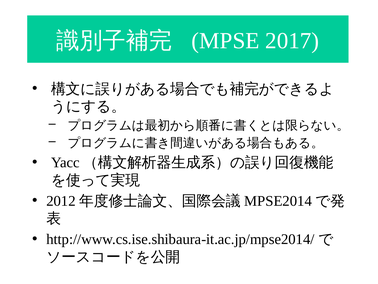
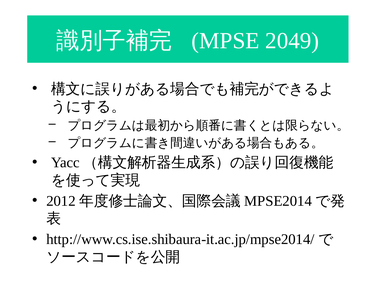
2017: 2017 -> 2049
